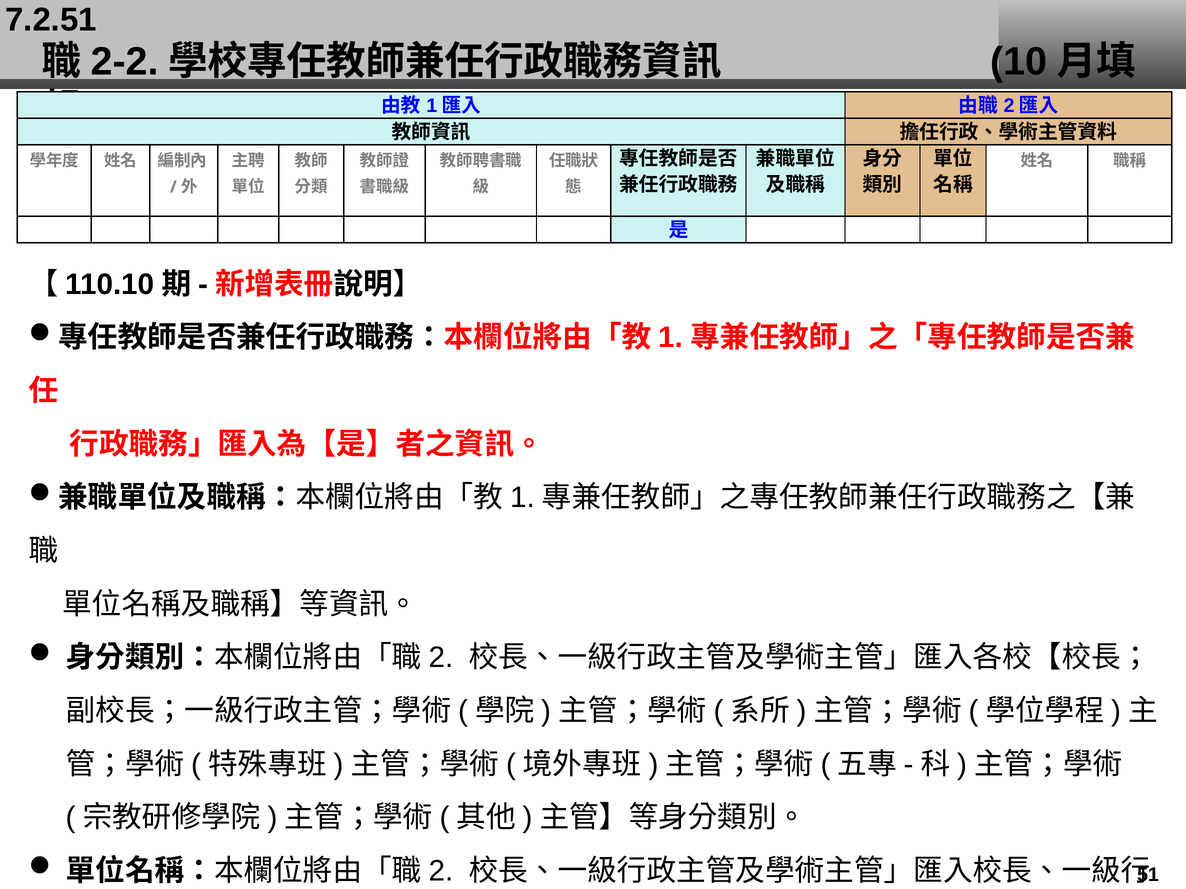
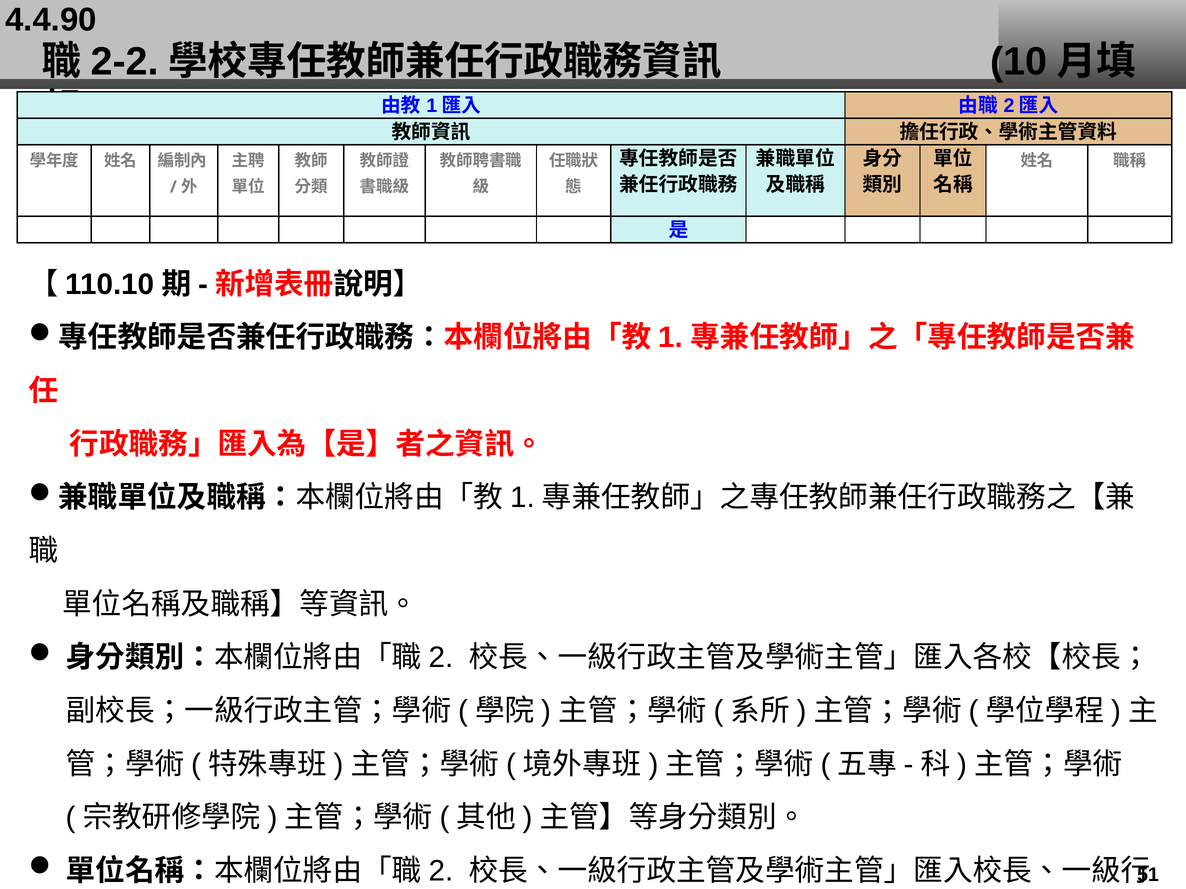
7.2.51: 7.2.51 -> 4.4.90
